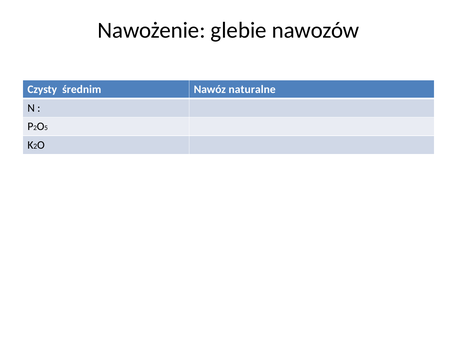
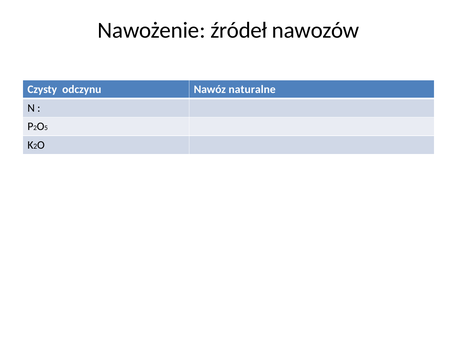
glebie: glebie -> źródeł
średnim: średnim -> odczynu
